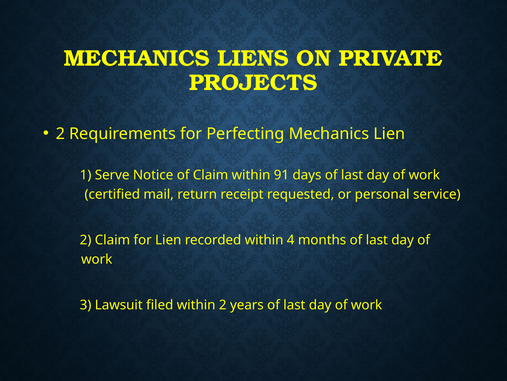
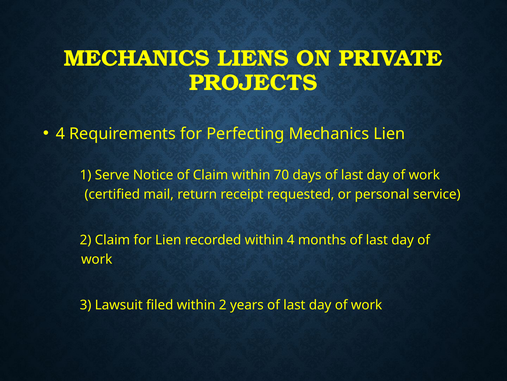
2 at (60, 133): 2 -> 4
91: 91 -> 70
